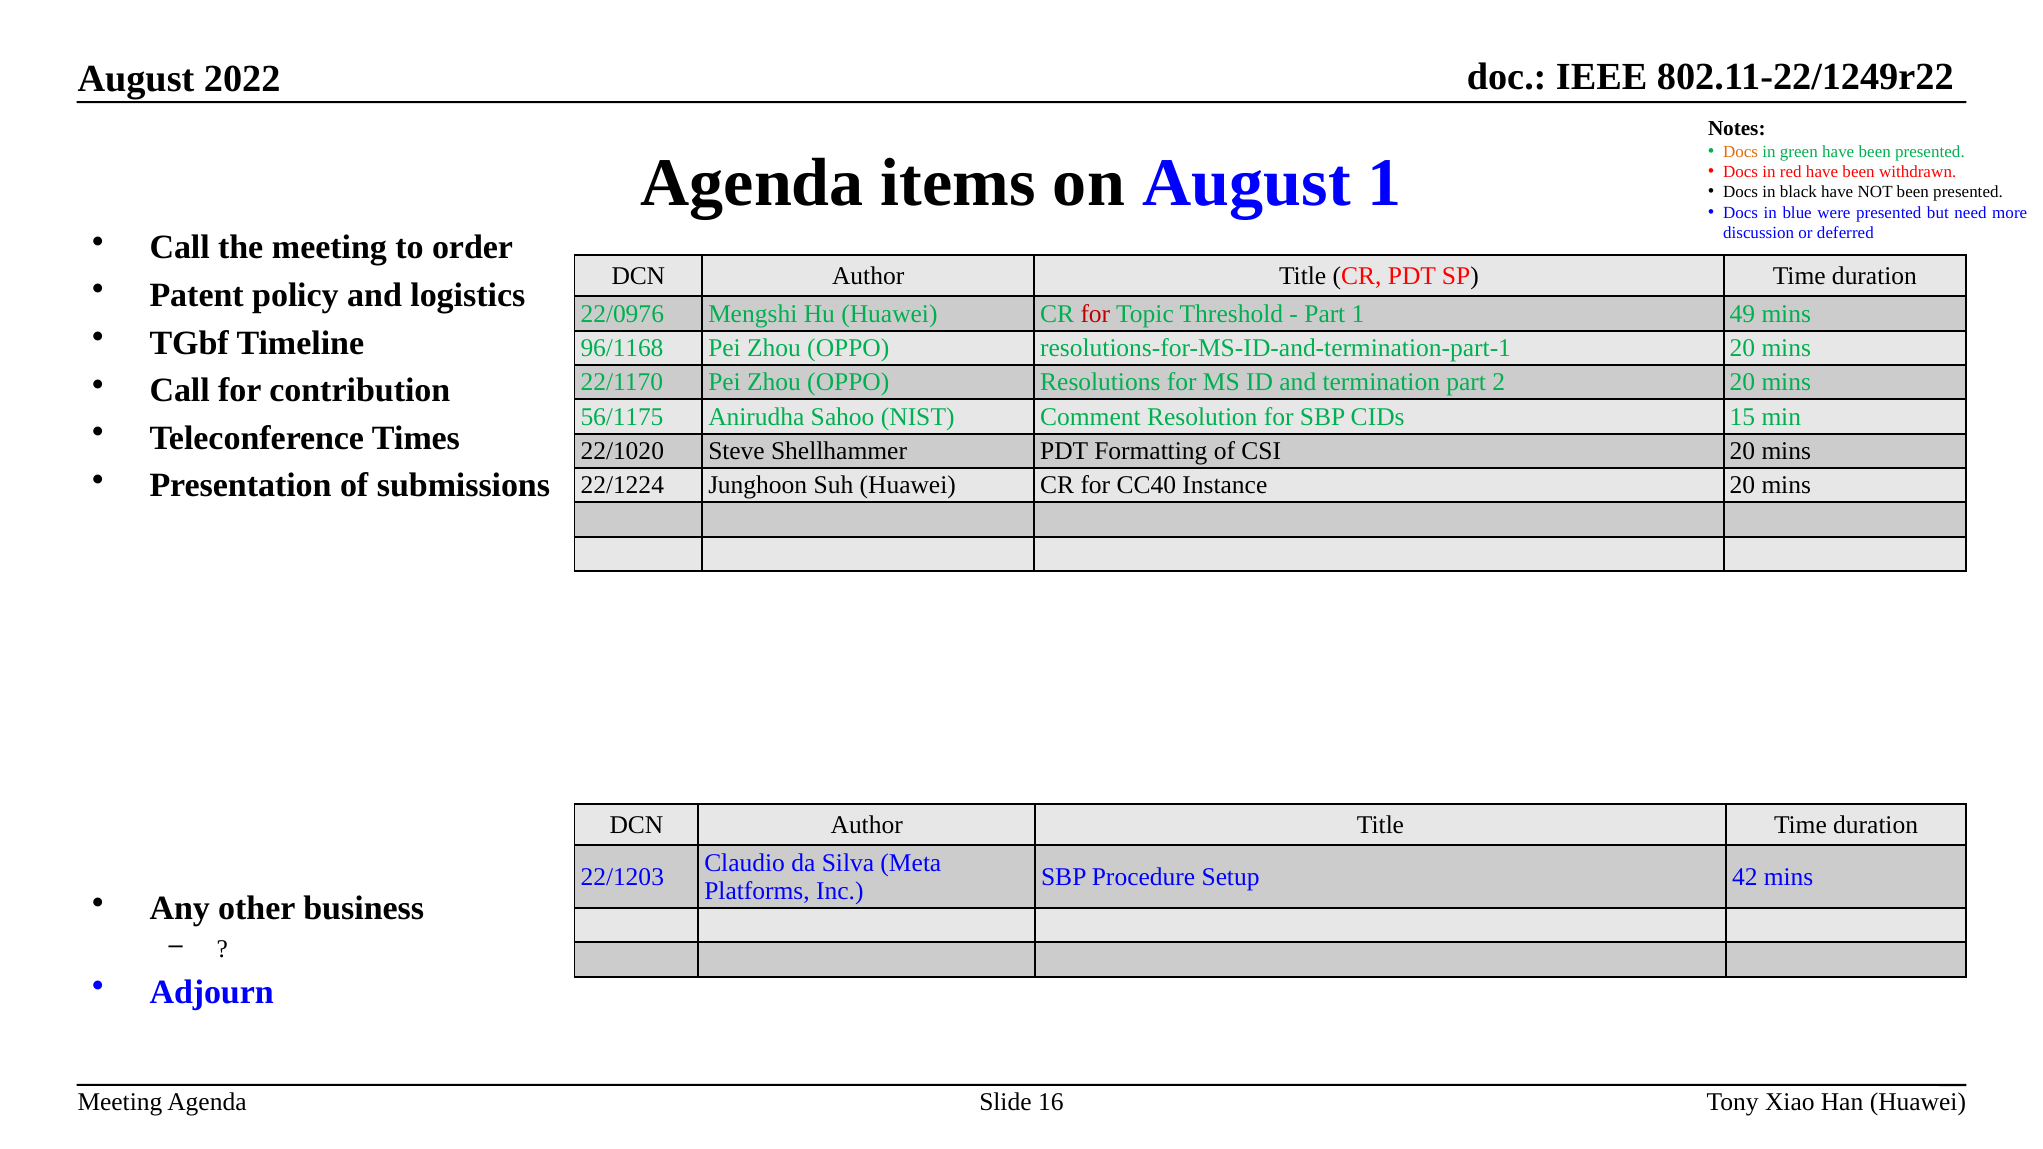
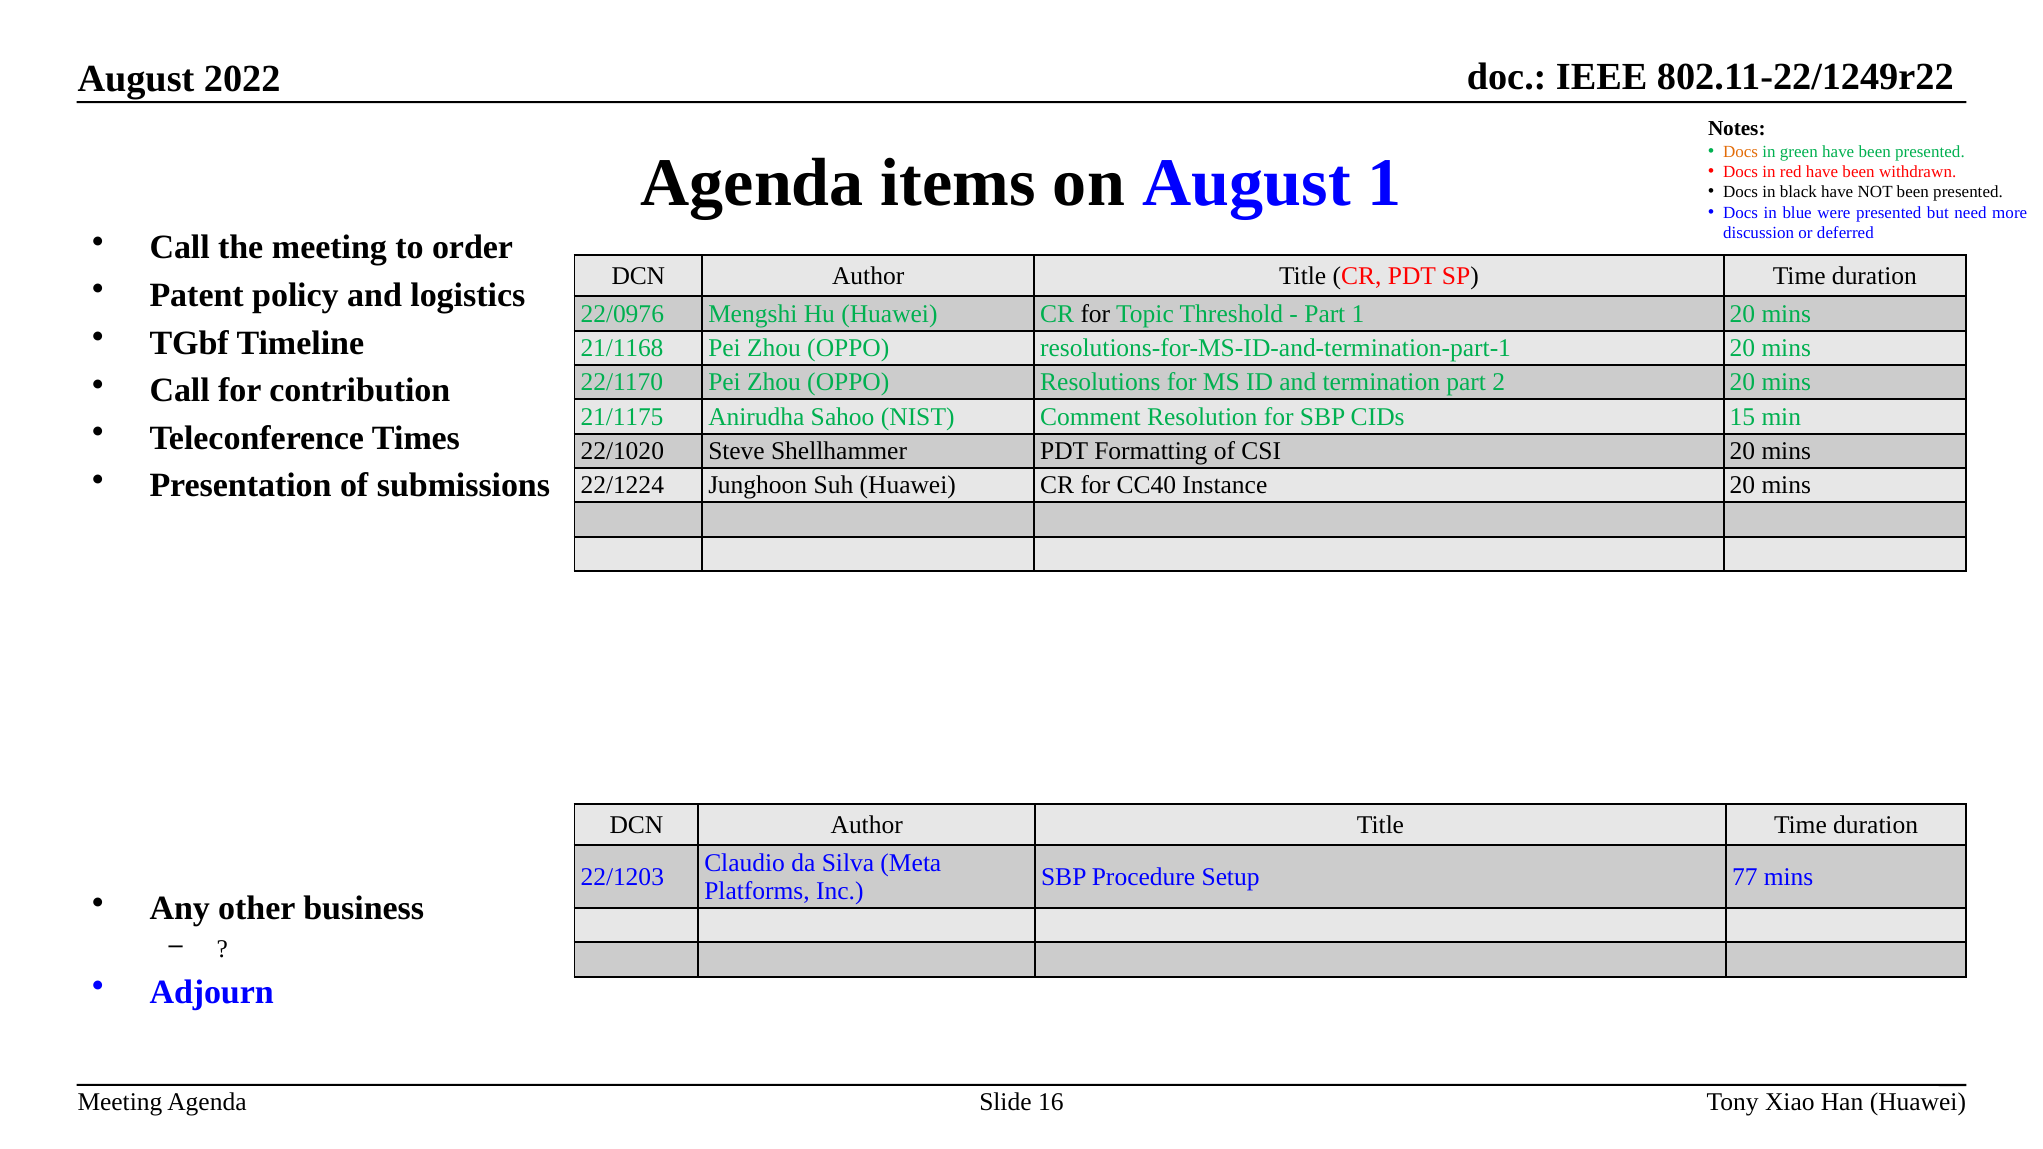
for at (1095, 314) colour: red -> black
1 49: 49 -> 20
96/1168: 96/1168 -> 21/1168
56/1175: 56/1175 -> 21/1175
42: 42 -> 77
